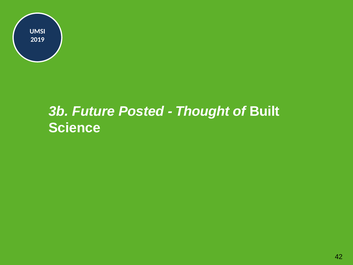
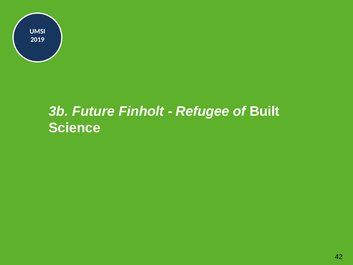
Posted: Posted -> Finholt
Thought: Thought -> Refugee
